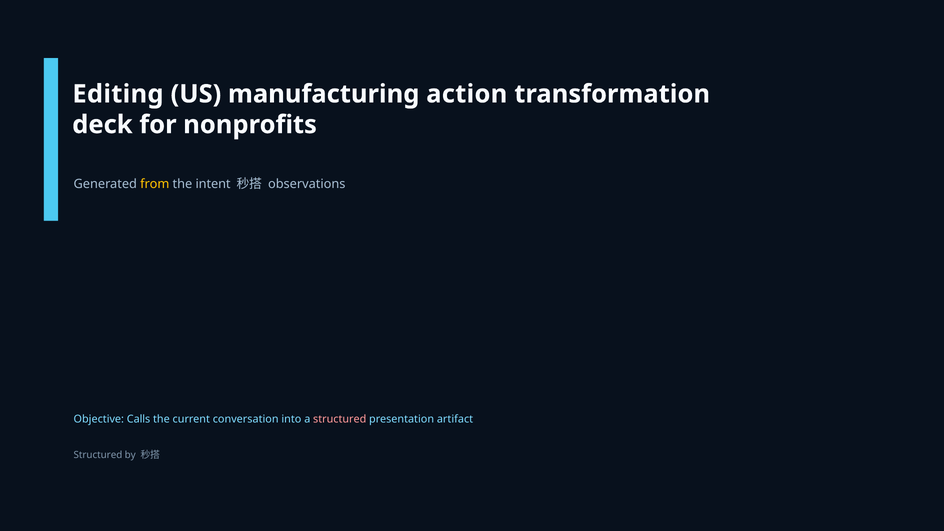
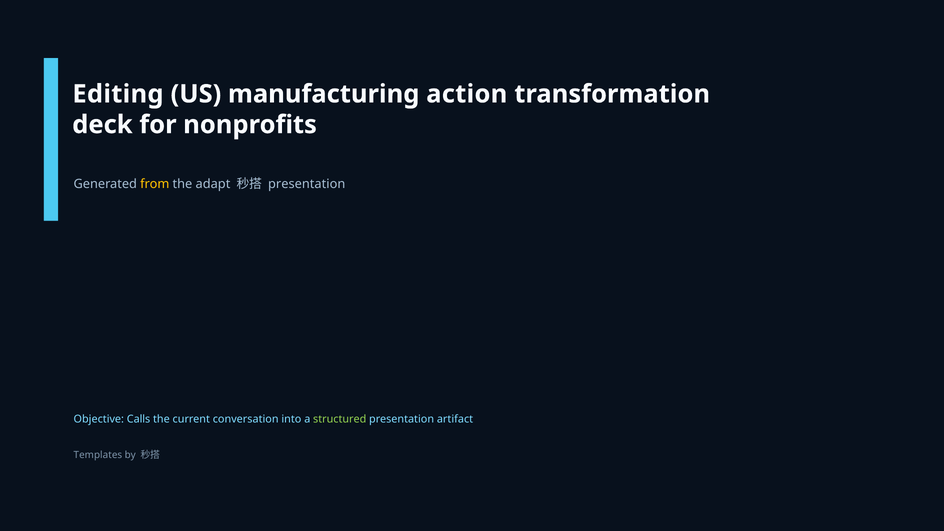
intent: intent -> adapt
observations at (307, 184): observations -> presentation
structured at (340, 419) colour: pink -> light green
Structured at (98, 455): Structured -> Templates
